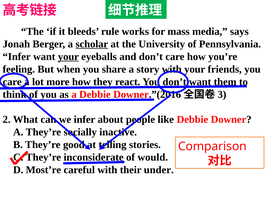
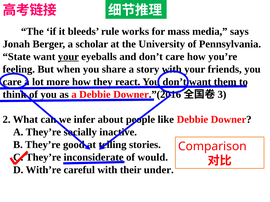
scholar underline: present -> none
Infer at (17, 57): Infer -> State
Most’re: Most’re -> With’re
